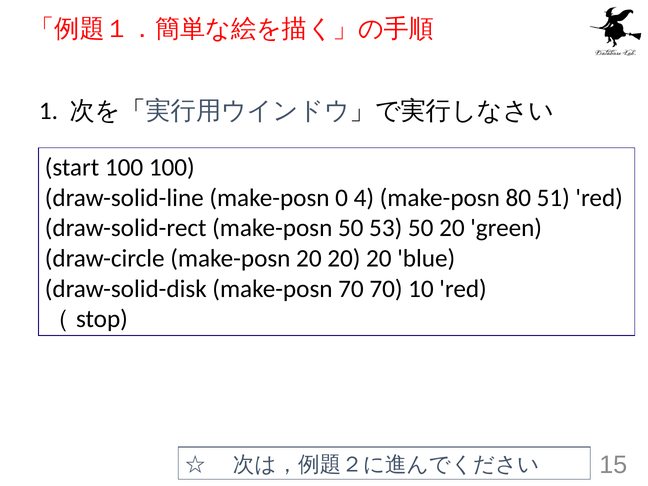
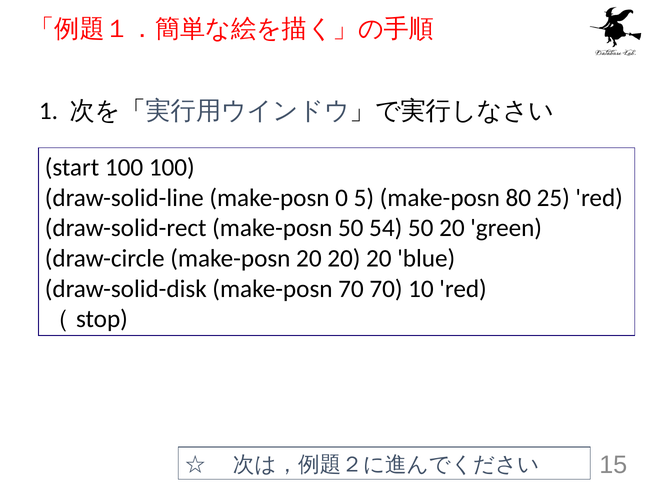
4: 4 -> 5
51: 51 -> 25
53: 53 -> 54
